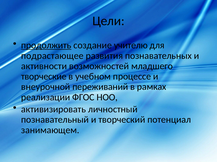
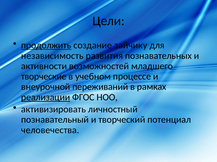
учителю: учителю -> зайчику
подрастающее: подрастающее -> независимость
реализации underline: none -> present
занимающем: занимающем -> человечества
